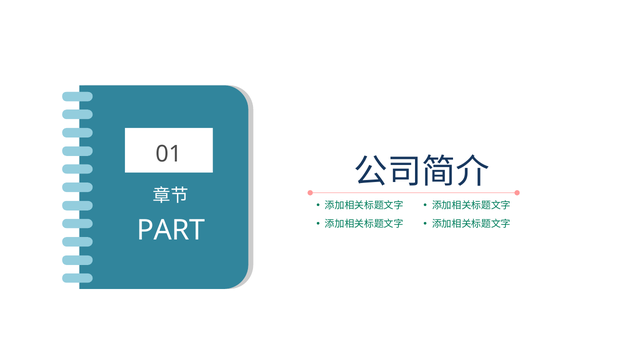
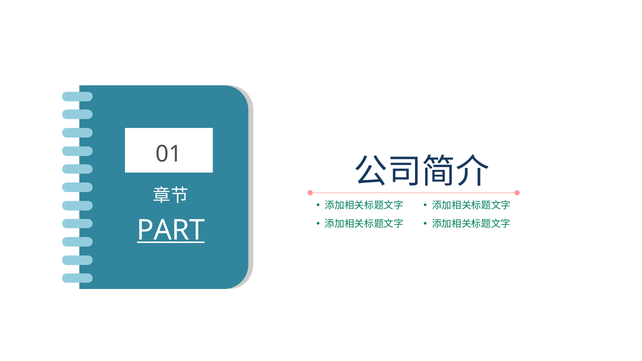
PART underline: none -> present
